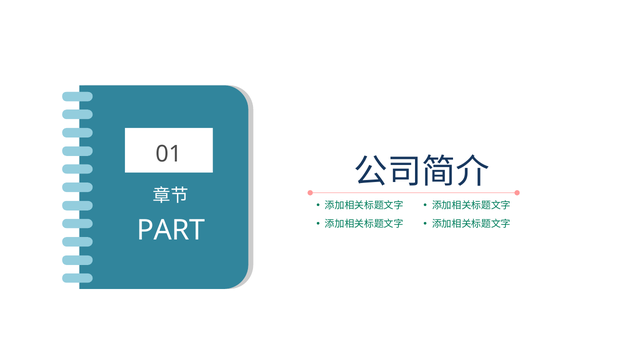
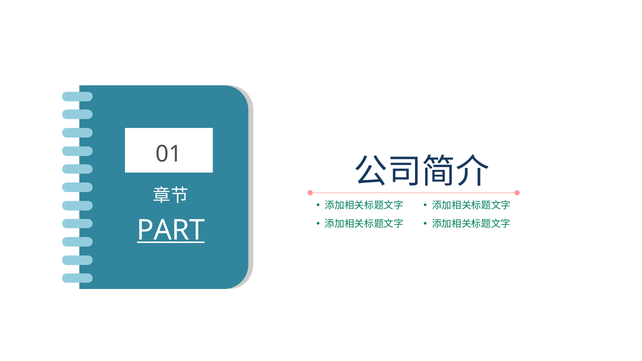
PART underline: none -> present
